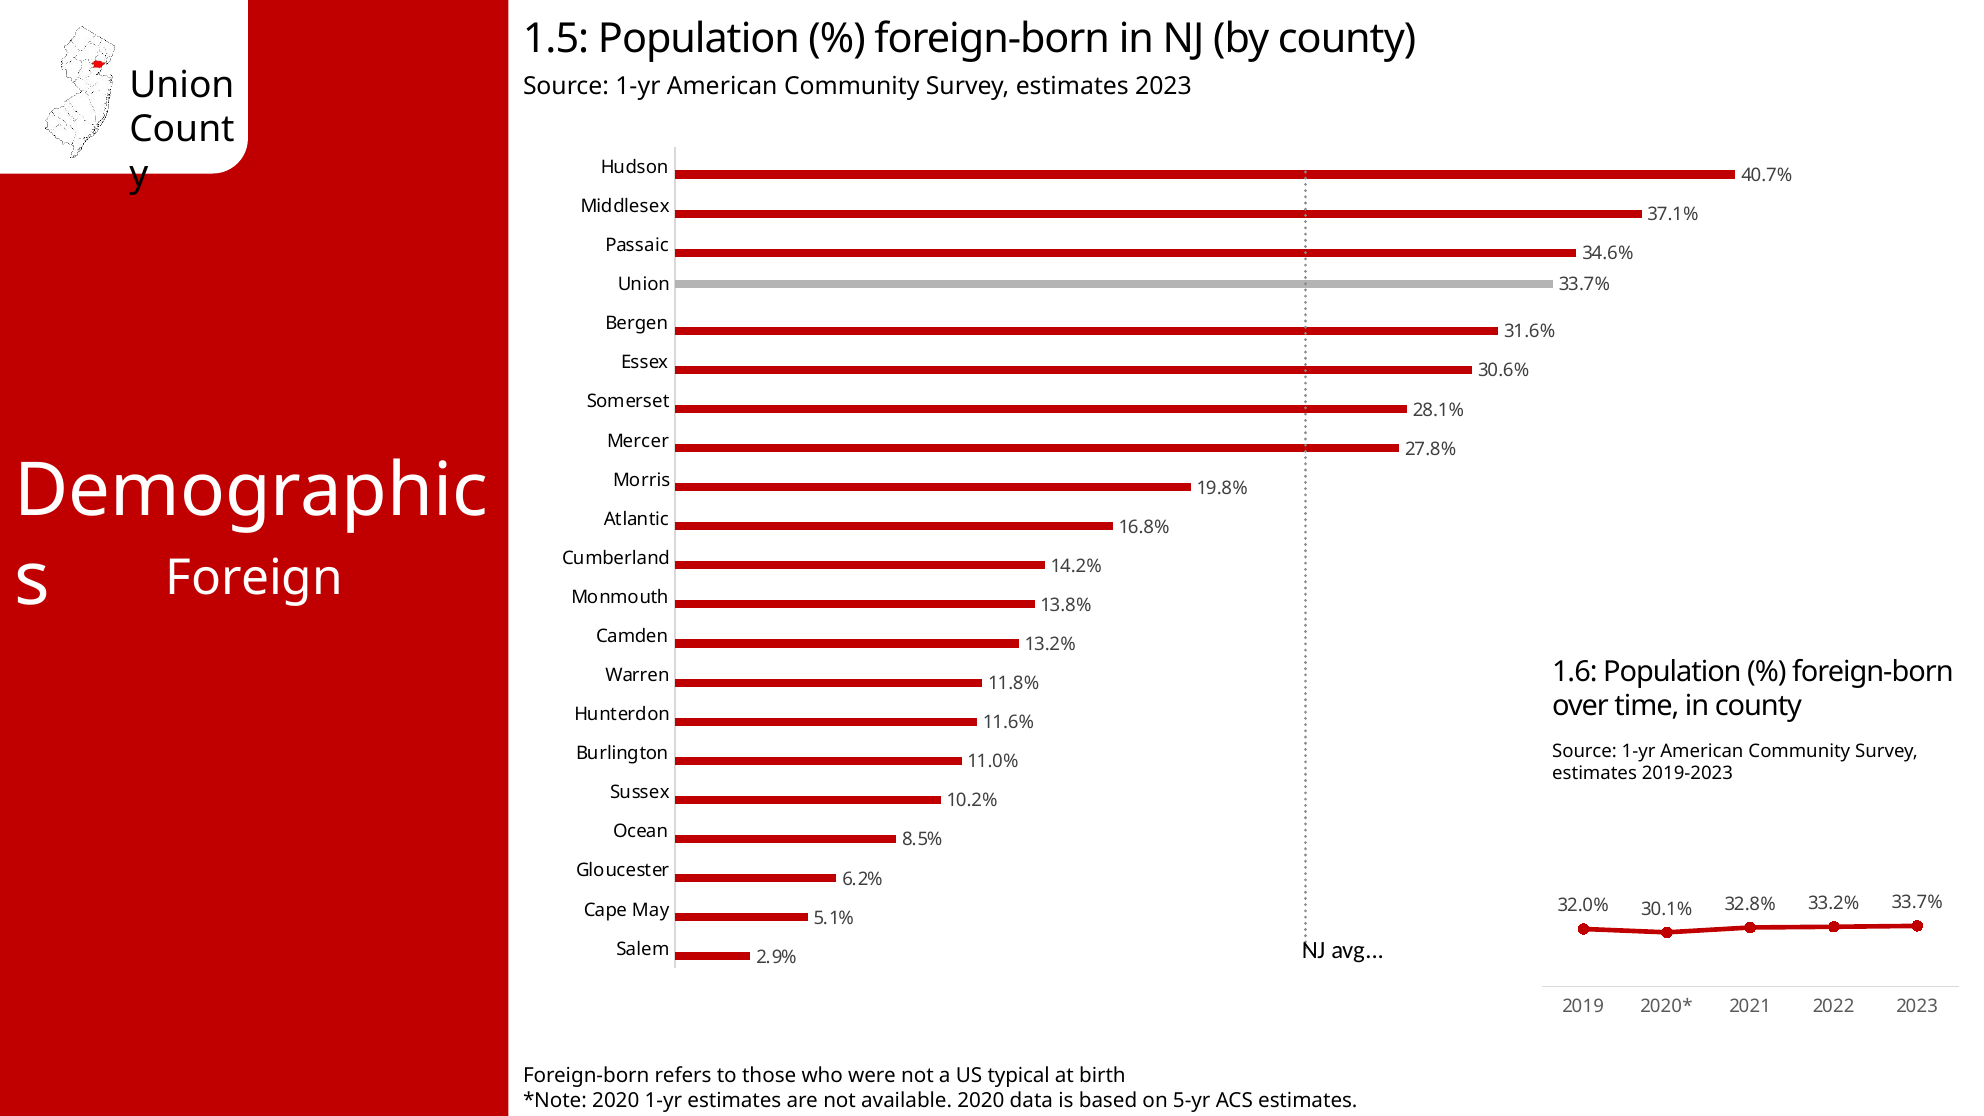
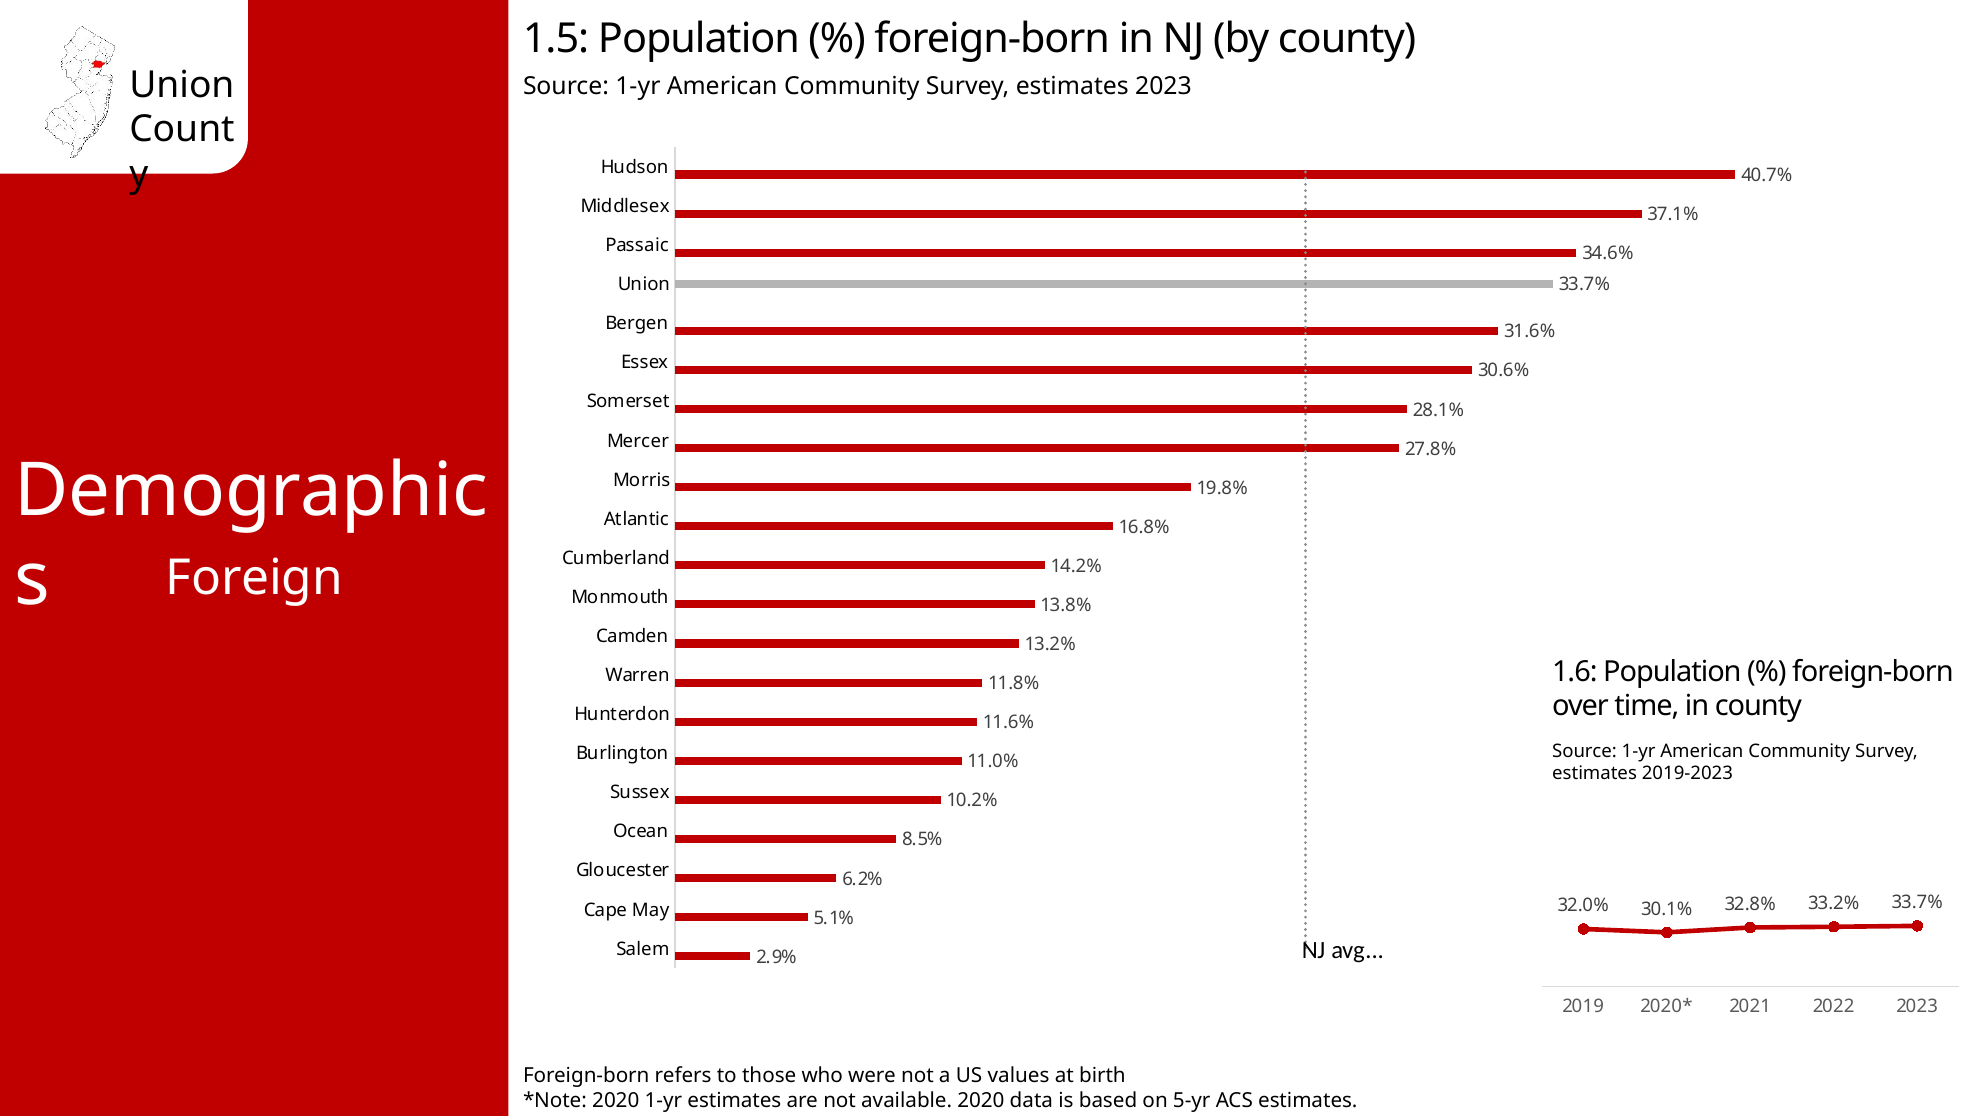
typical: typical -> values
